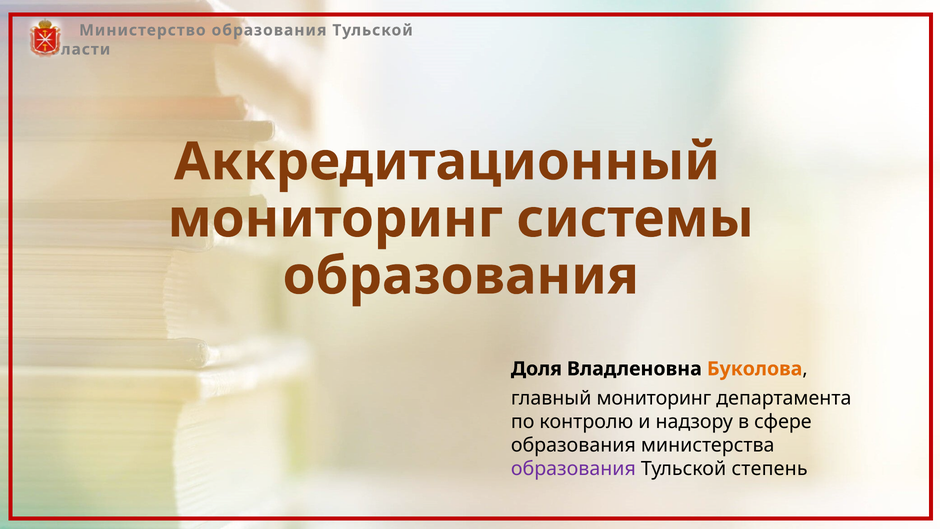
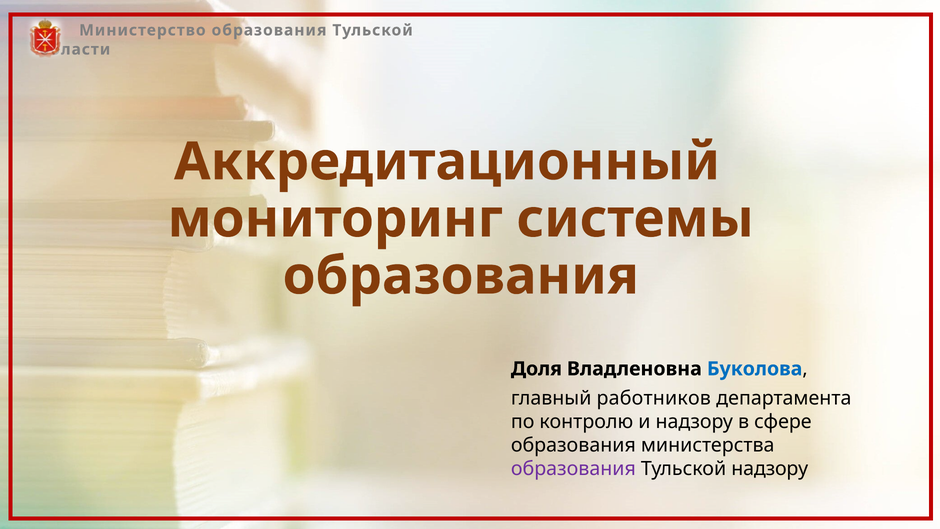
Буколова colour: orange -> blue
главный мониторинг: мониторинг -> работников
Тульской степень: степень -> надзору
